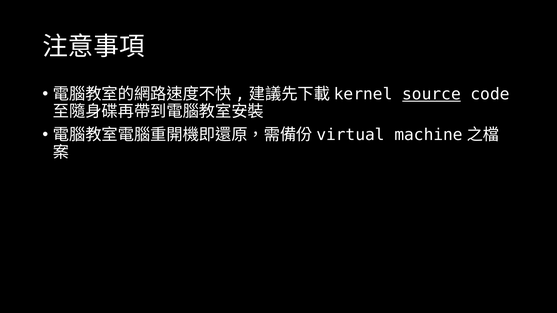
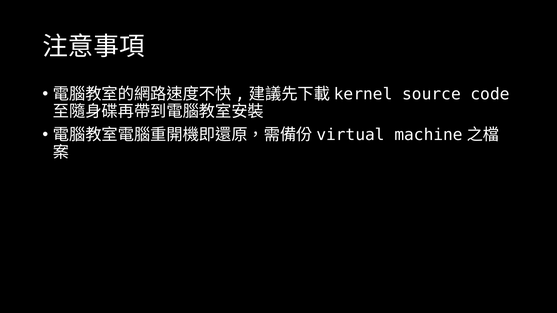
source underline: present -> none
